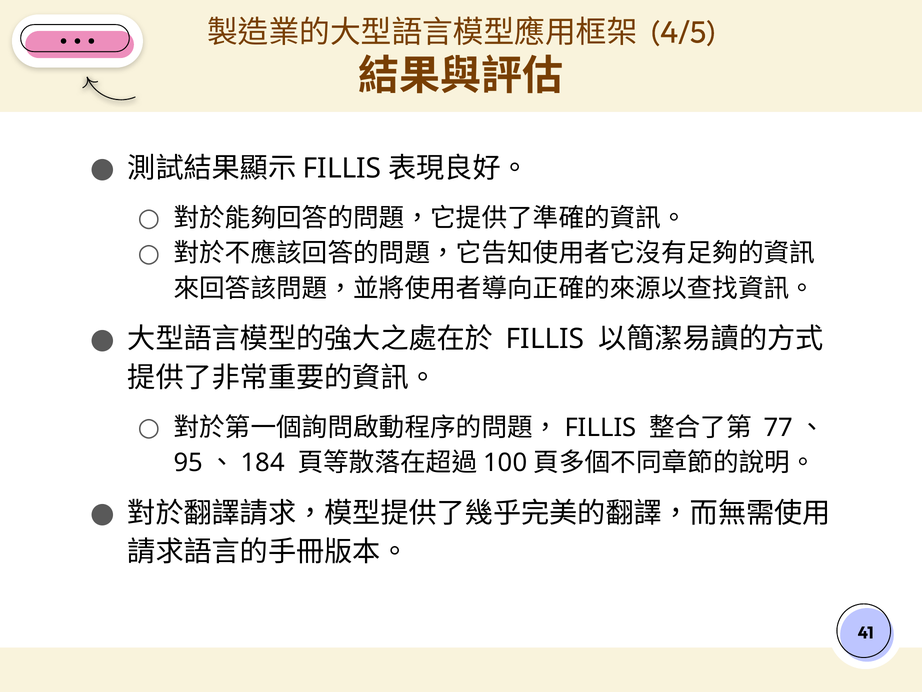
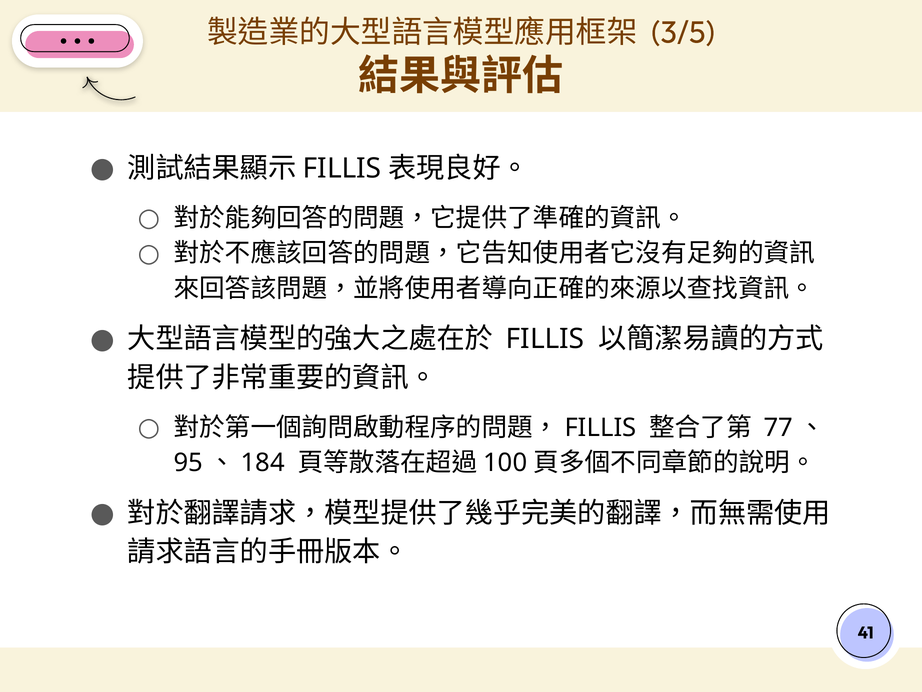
4/5: 4/5 -> 3/5
